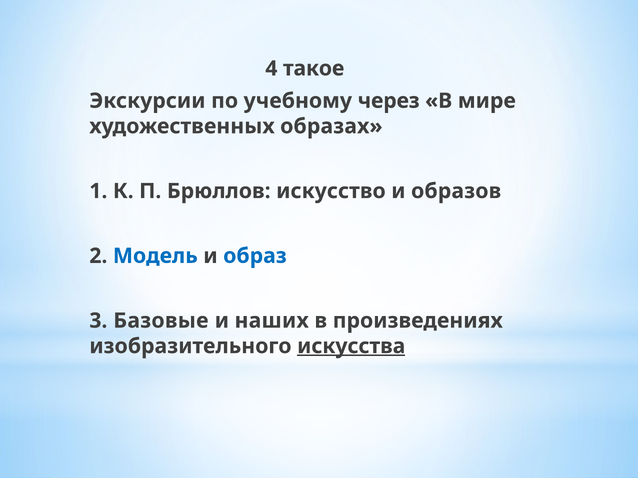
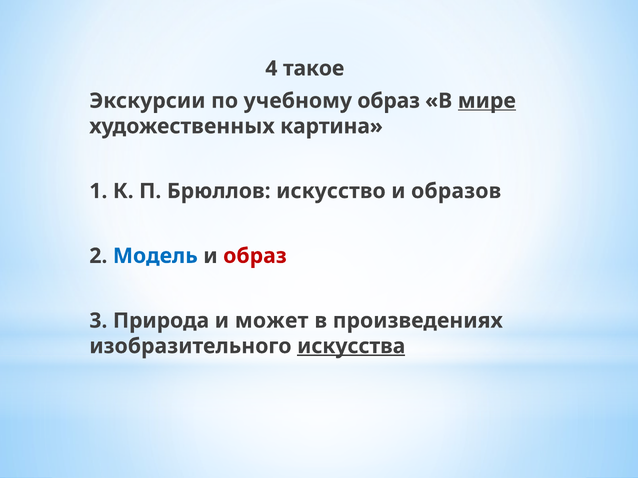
учебному через: через -> образ
мире underline: none -> present
образах: образах -> картина
образ at (255, 256) colour: blue -> red
Базовые: Базовые -> Природа
наших: наших -> может
